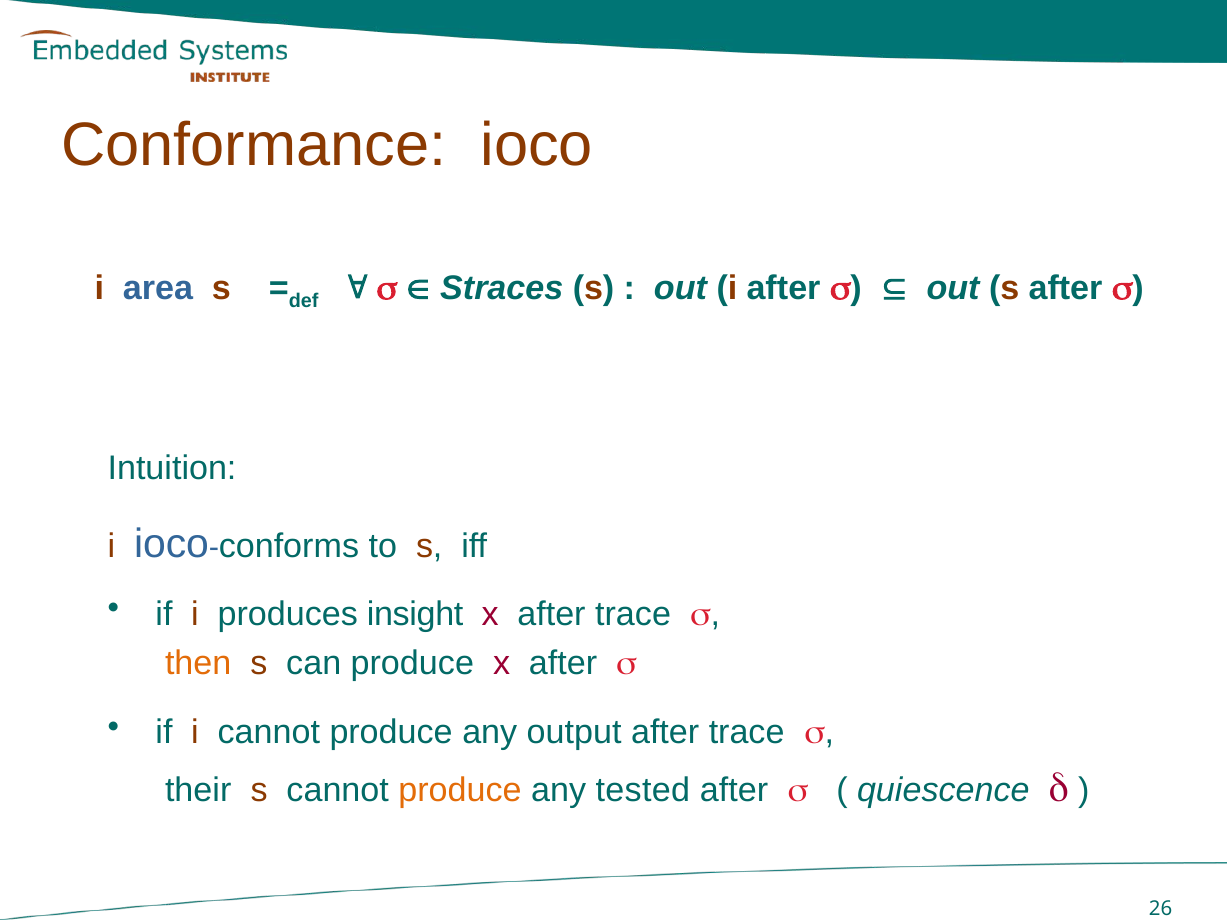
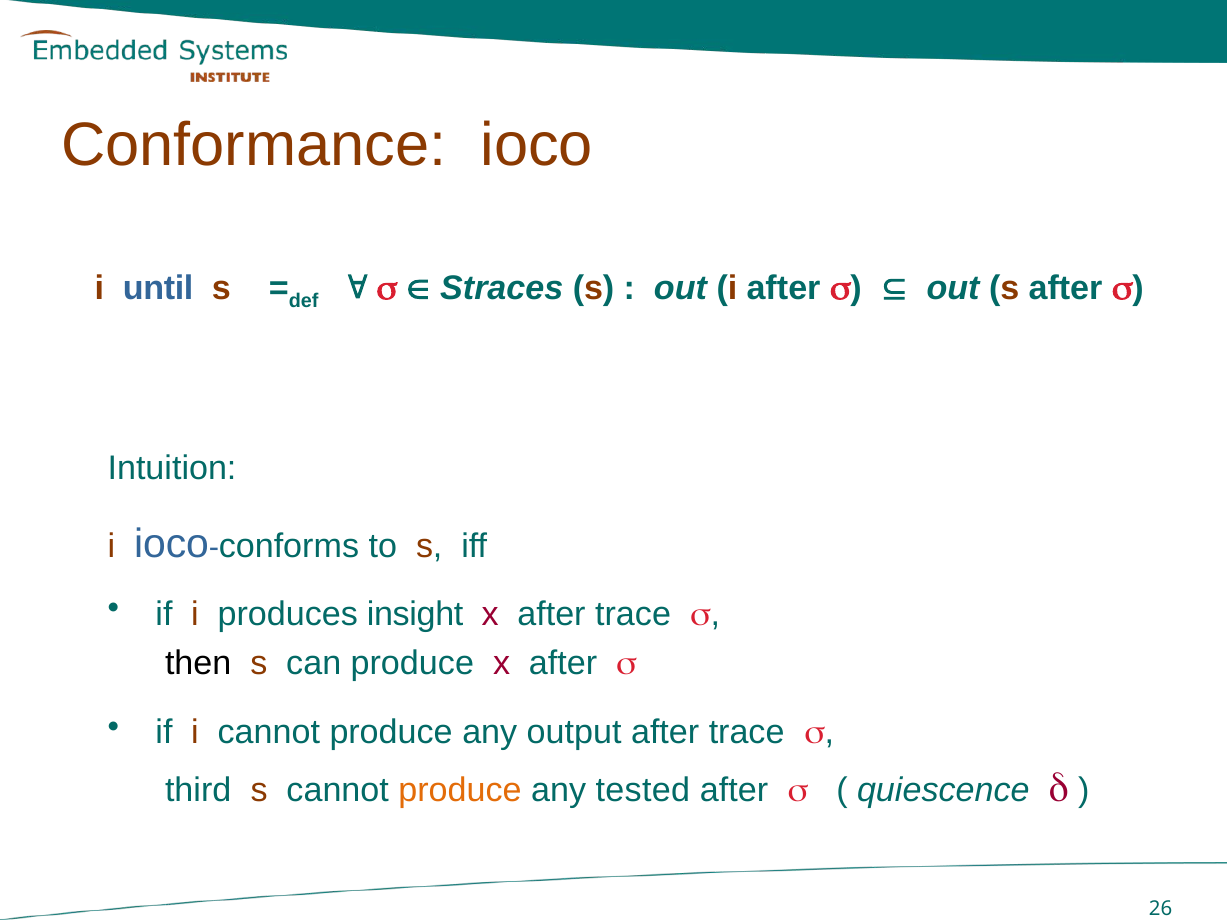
area: area -> until
then colour: orange -> black
their: their -> third
